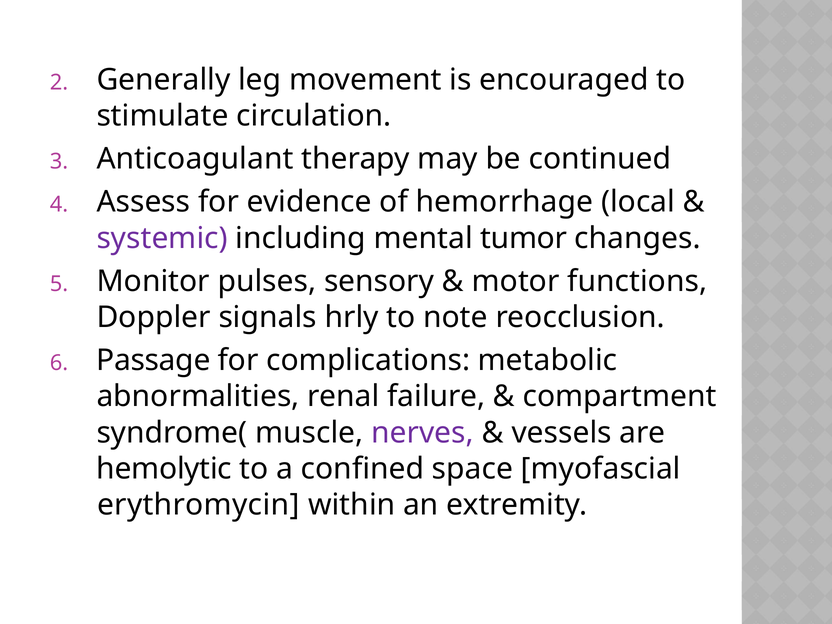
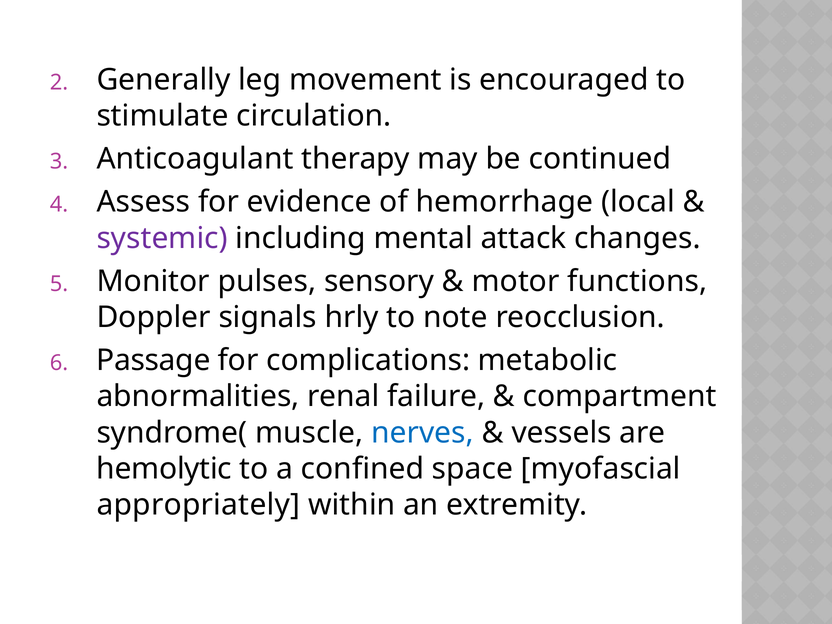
tumor: tumor -> attack
nerves colour: purple -> blue
erythromycin: erythromycin -> appropriately
